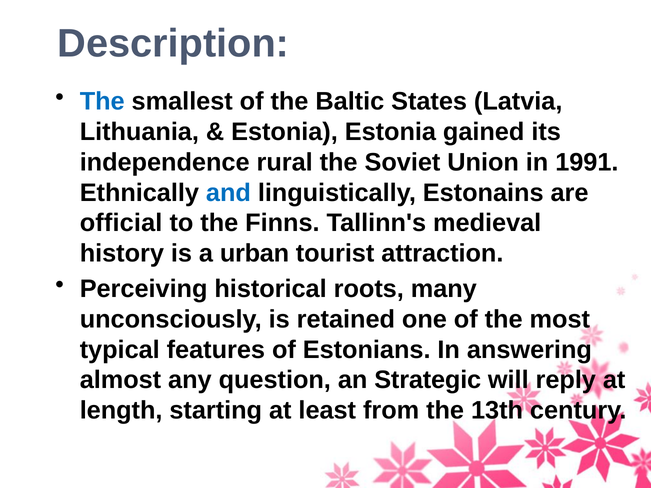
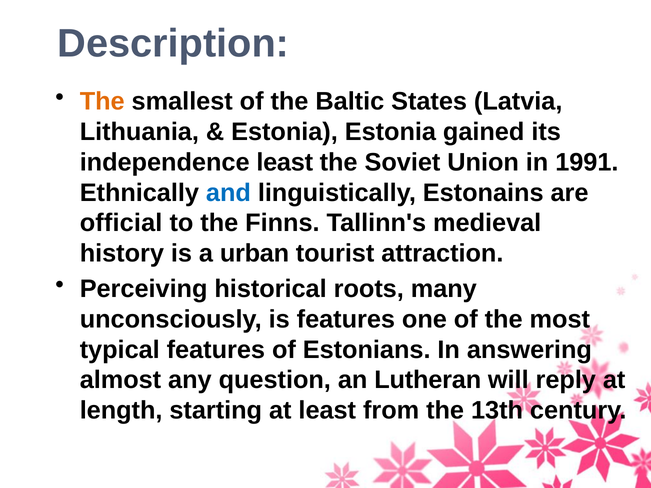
The at (102, 102) colour: blue -> orange
independence rural: rural -> least
is retained: retained -> features
Strategic: Strategic -> Lutheran
